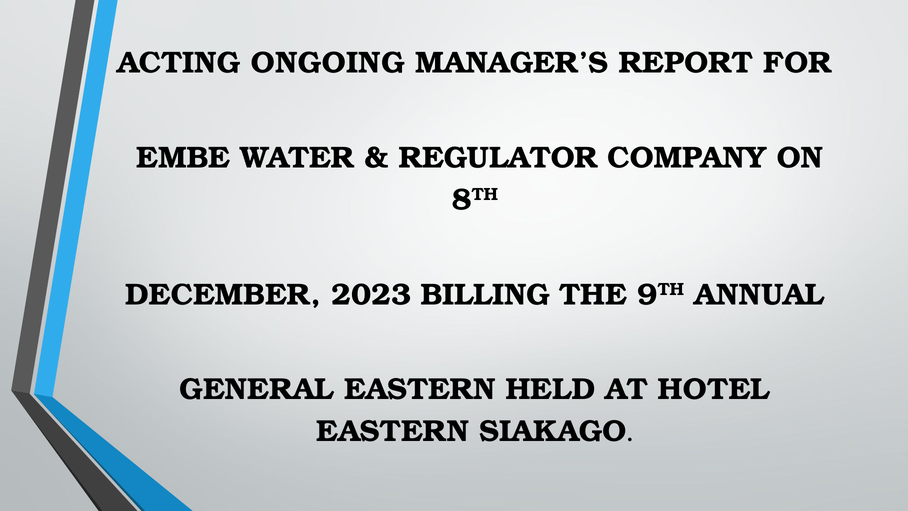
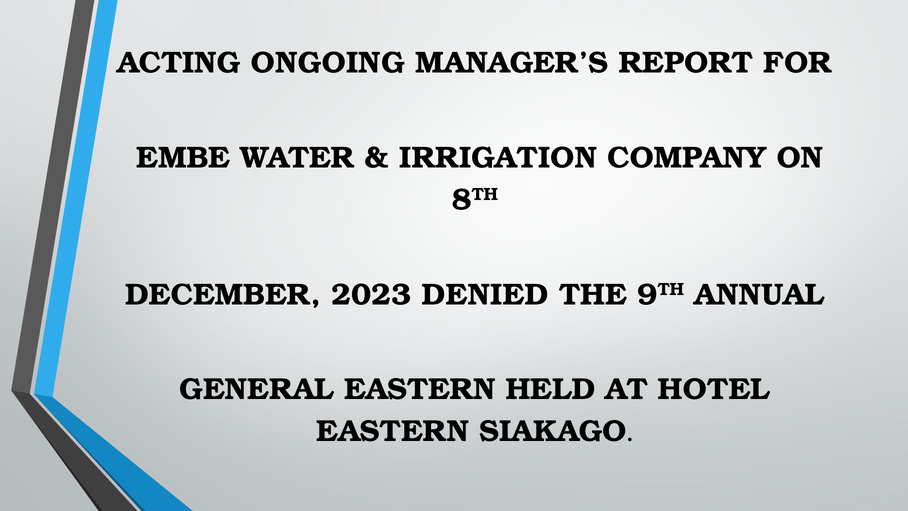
REGULATOR: REGULATOR -> IRRIGATION
BILLING: BILLING -> DENIED
